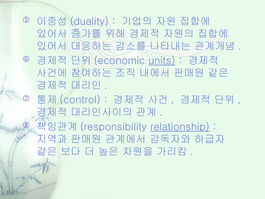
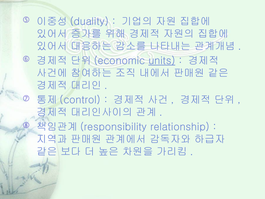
relationship underline: present -> none
